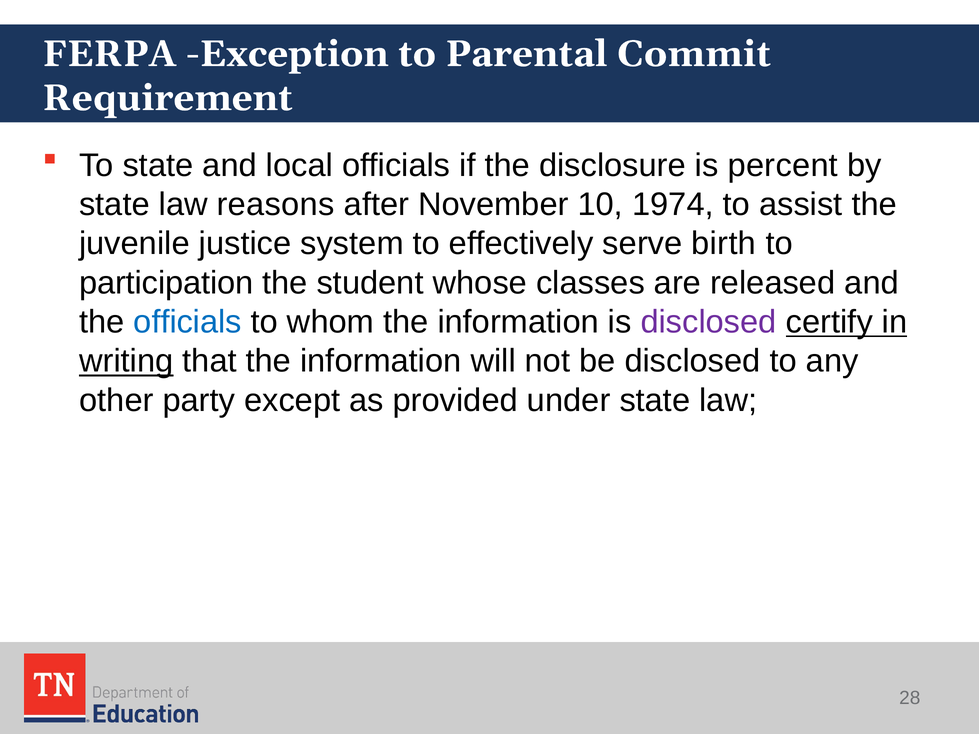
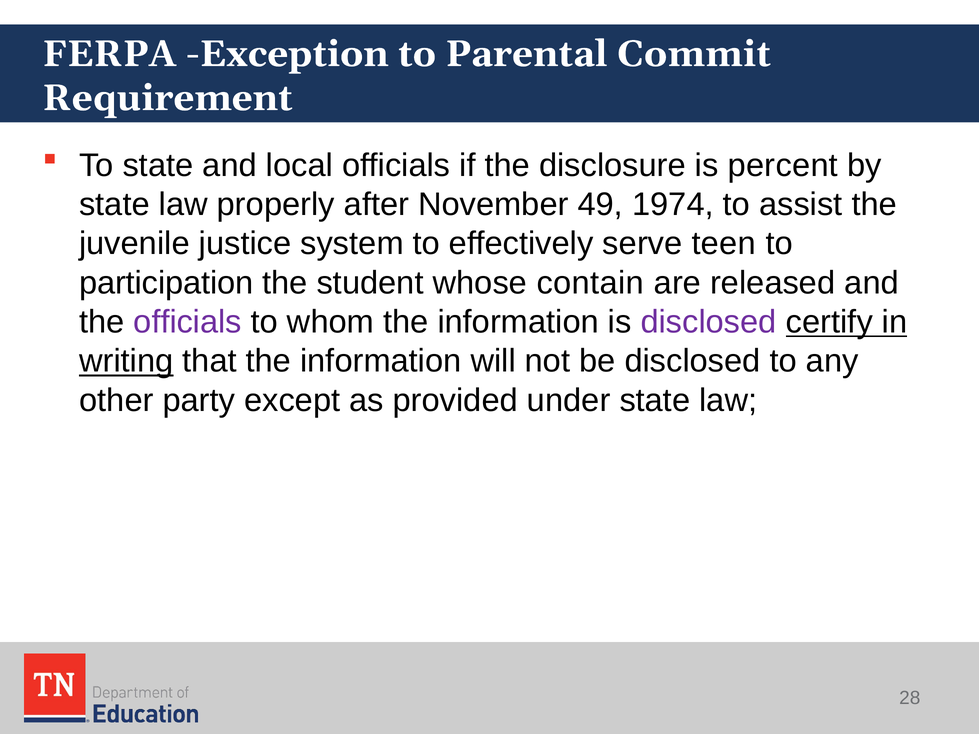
reasons: reasons -> properly
10: 10 -> 49
birth: birth -> teen
classes: classes -> contain
officials at (188, 322) colour: blue -> purple
